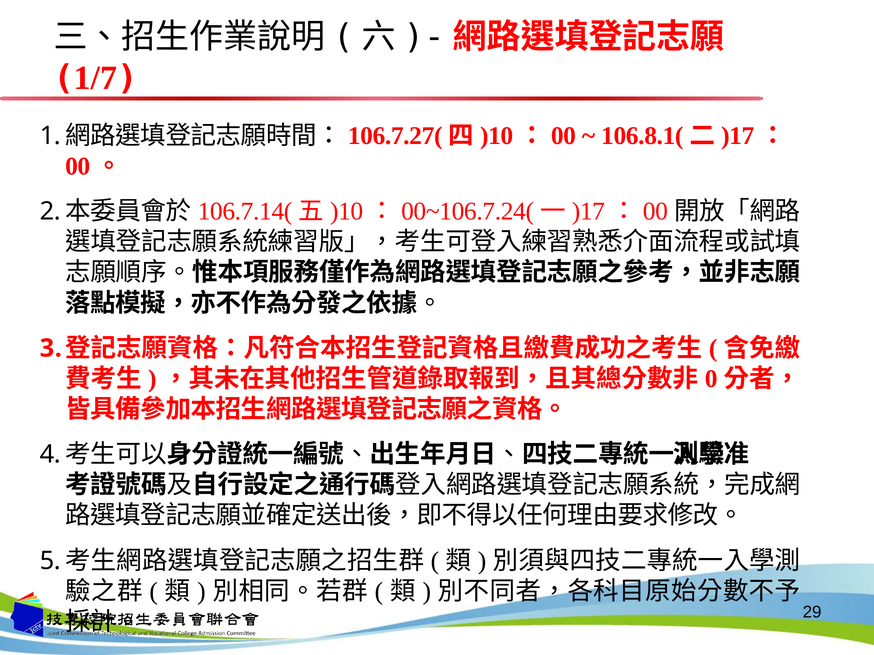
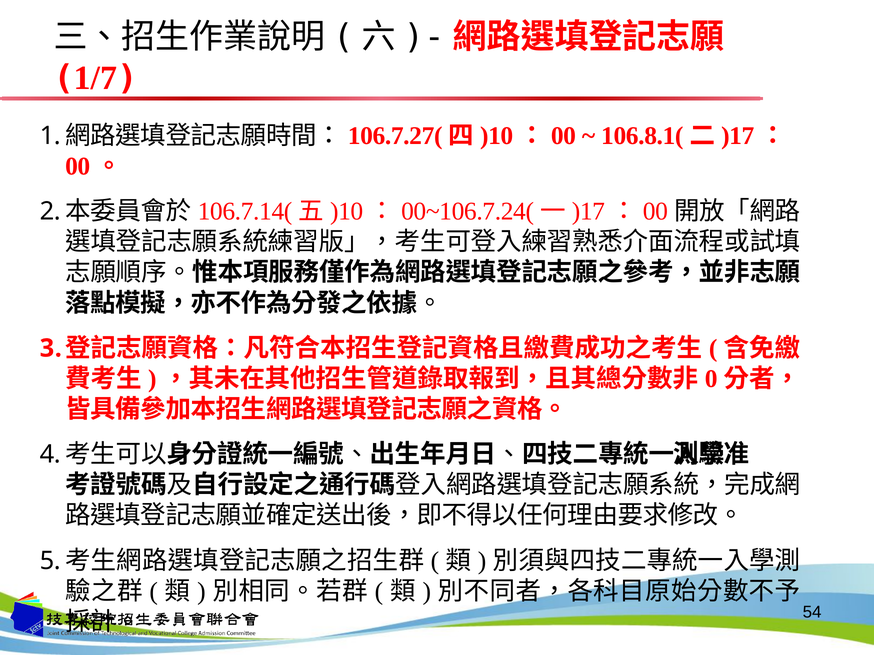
29: 29 -> 54
